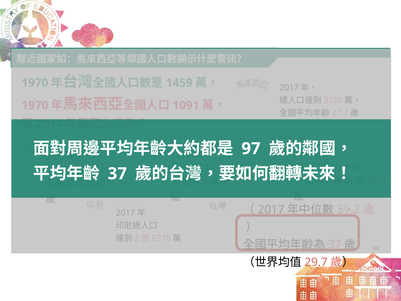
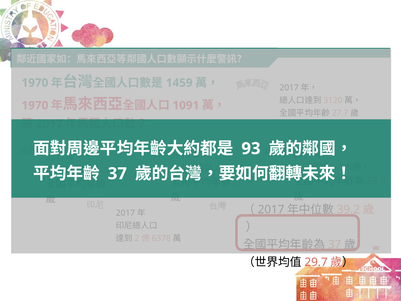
97: 97 -> 93
